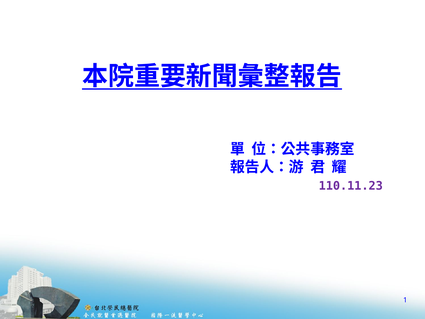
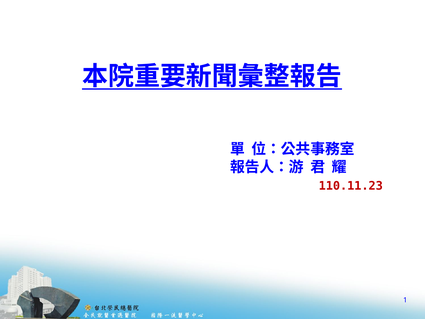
110.11.23 colour: purple -> red
